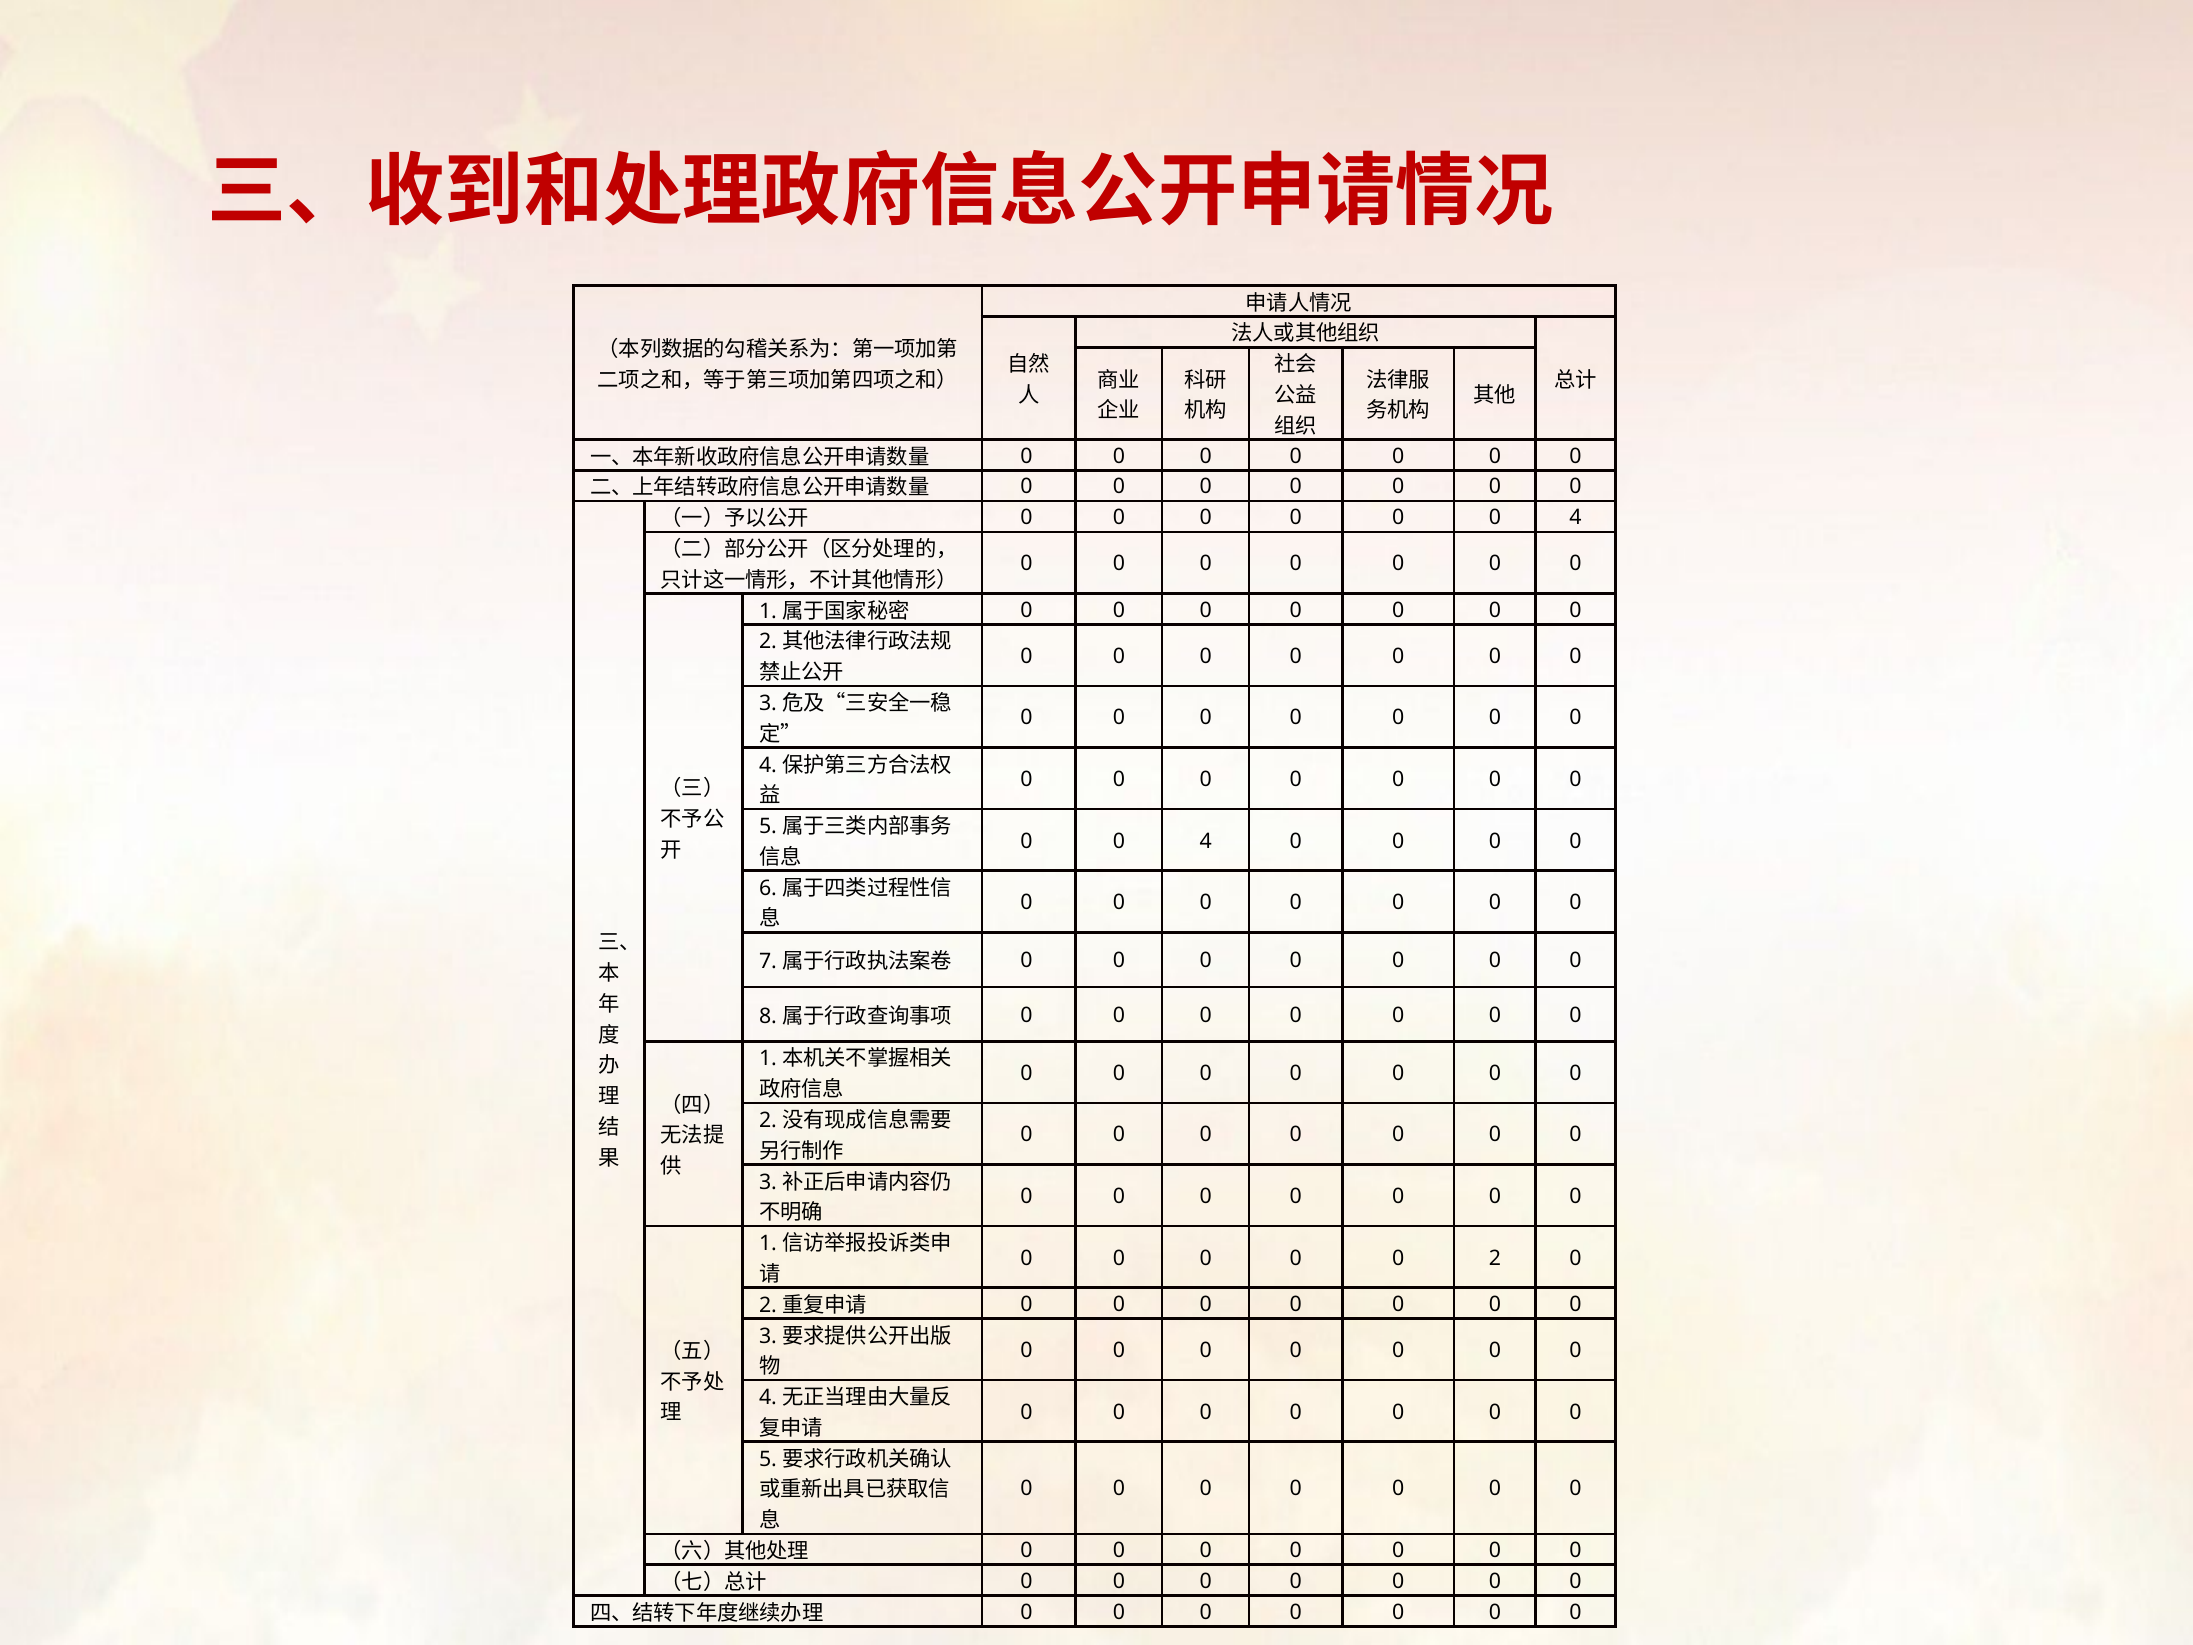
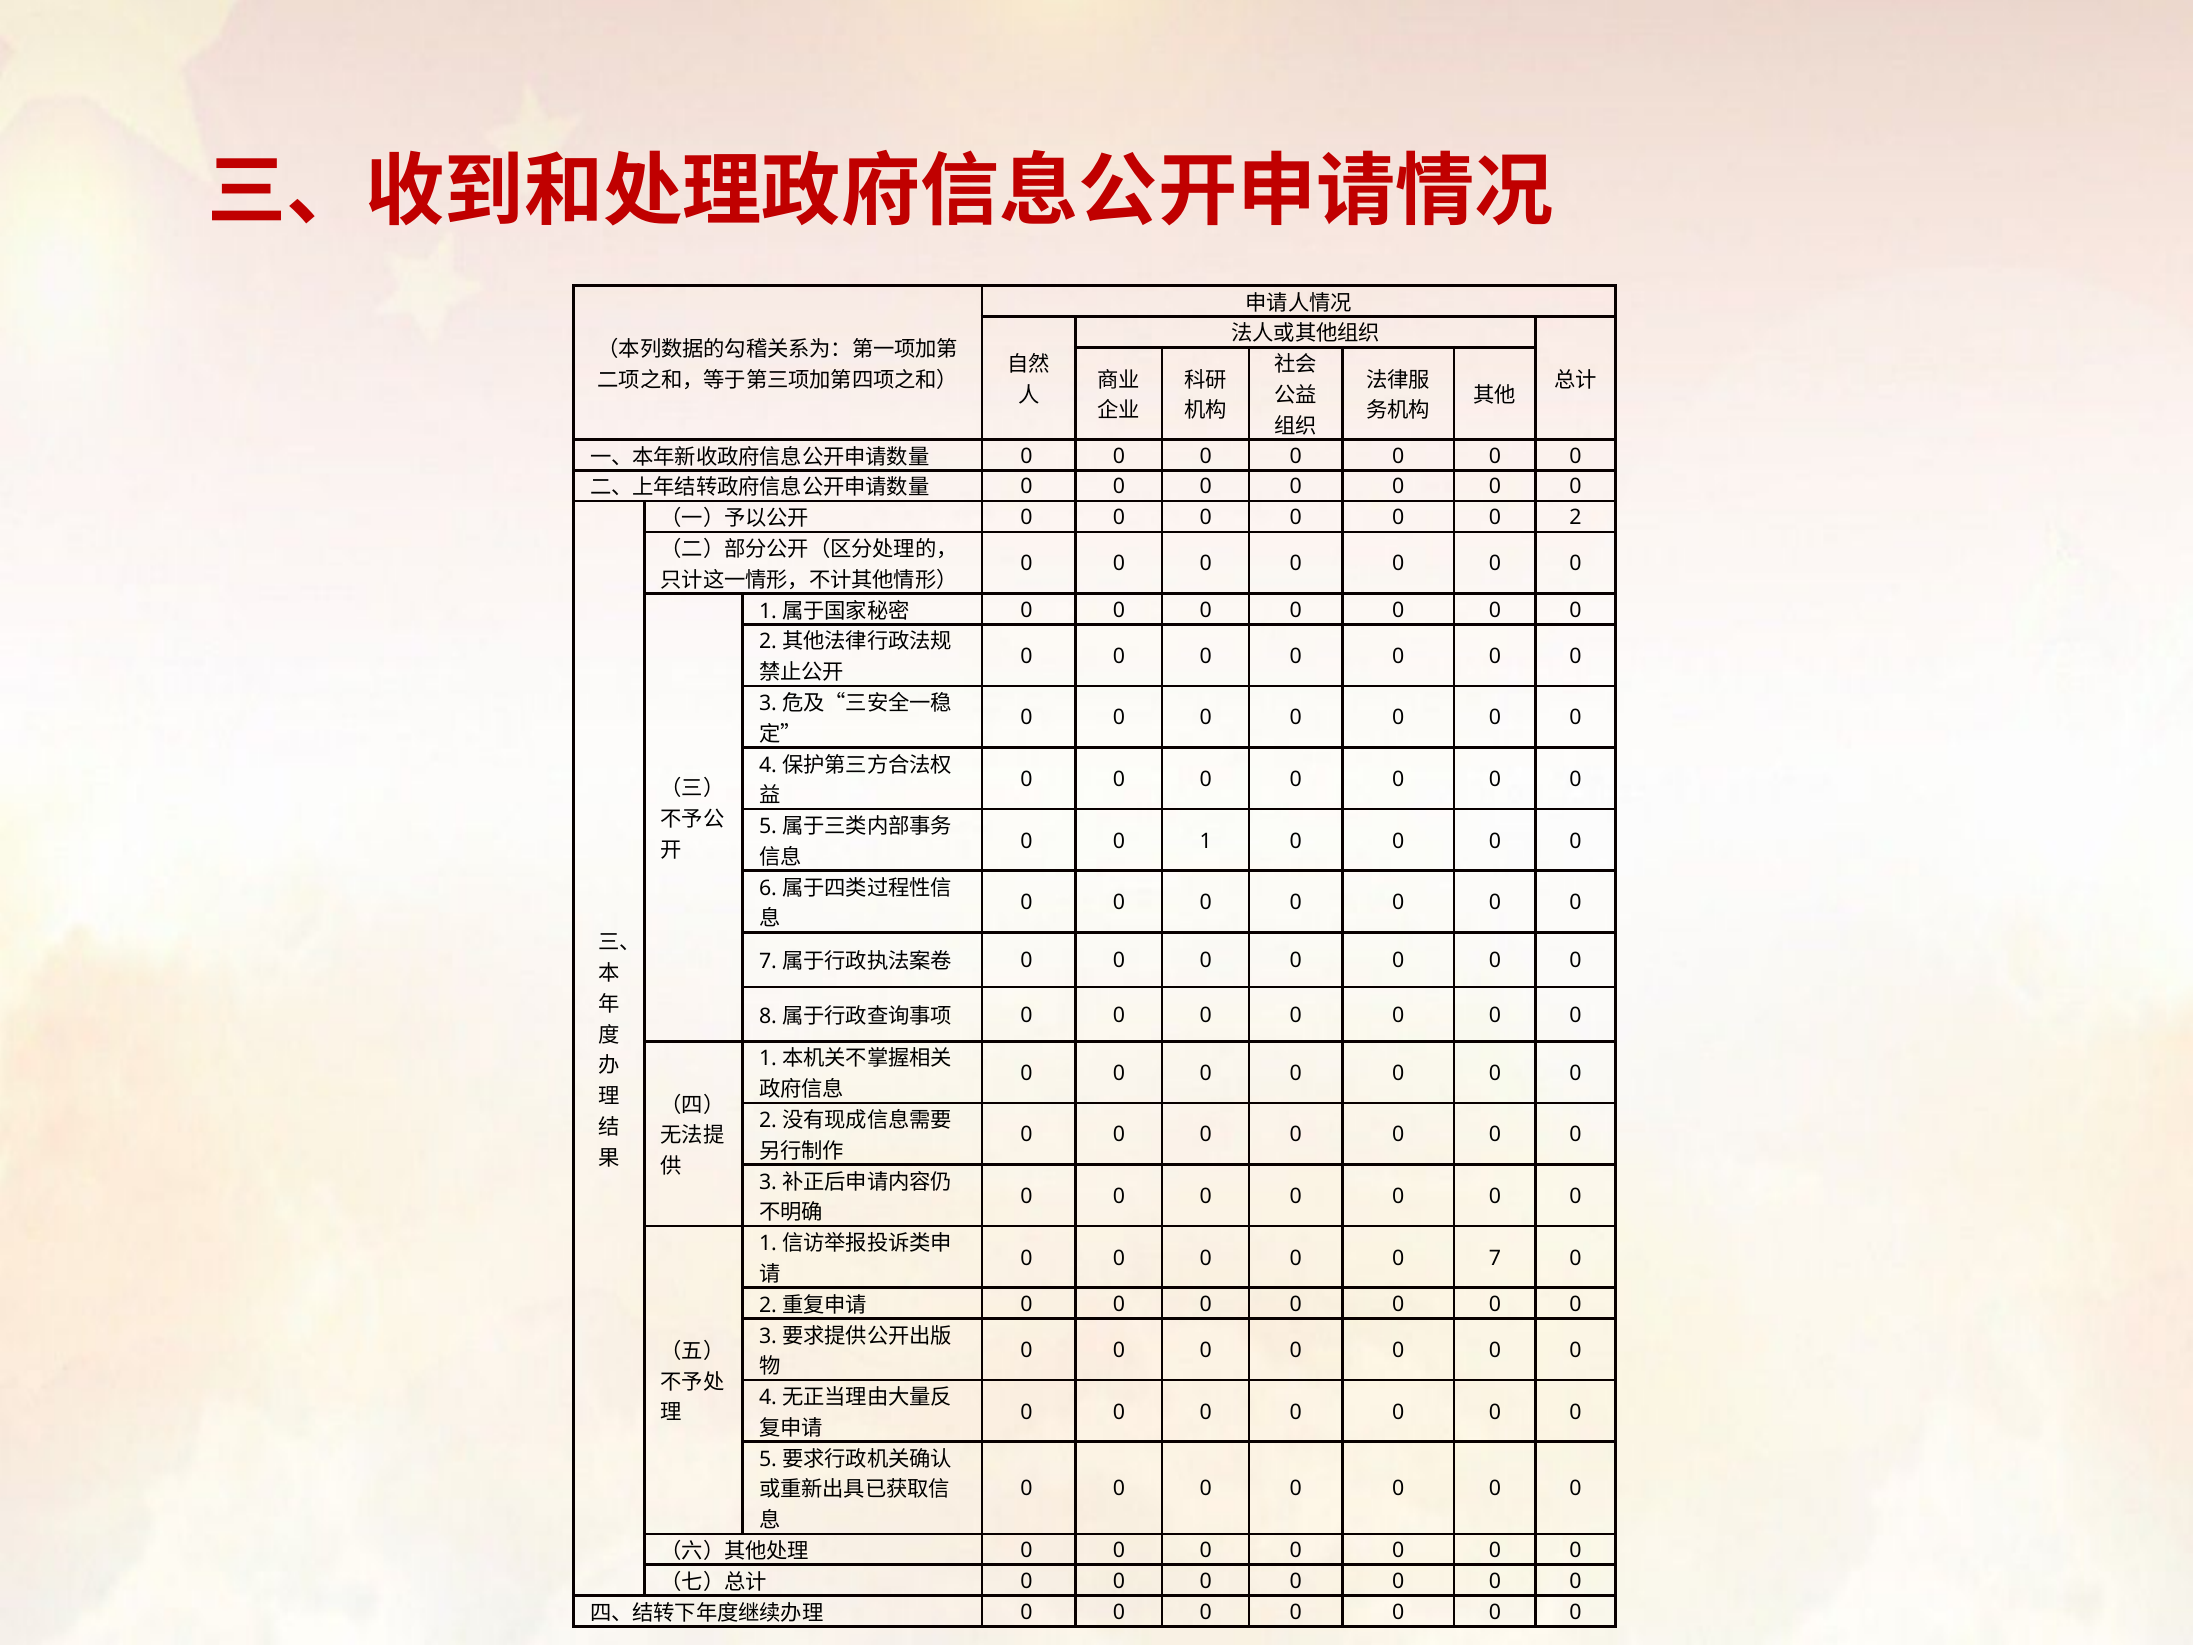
4 at (1576, 518): 4 -> 2
4 at (1206, 841): 4 -> 1
2 at (1495, 1258): 2 -> 7
